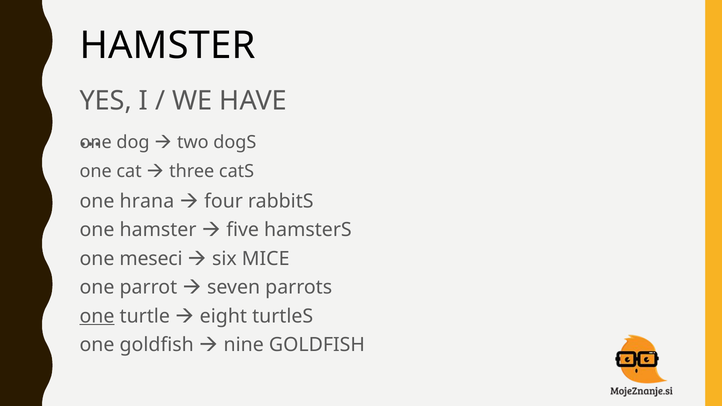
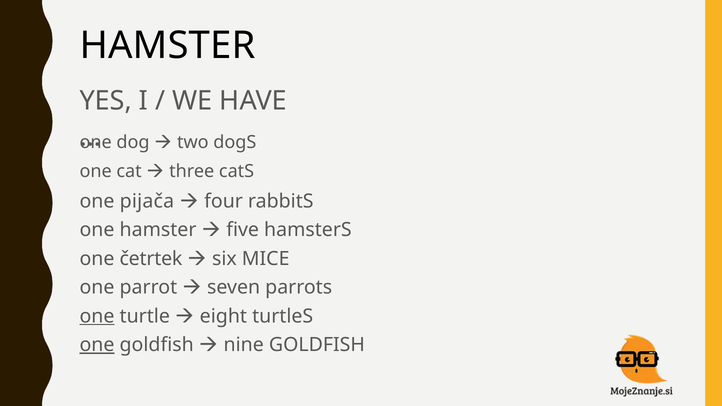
hrana: hrana -> pijača
meseci: meseci -> četrtek
one at (97, 345) underline: none -> present
